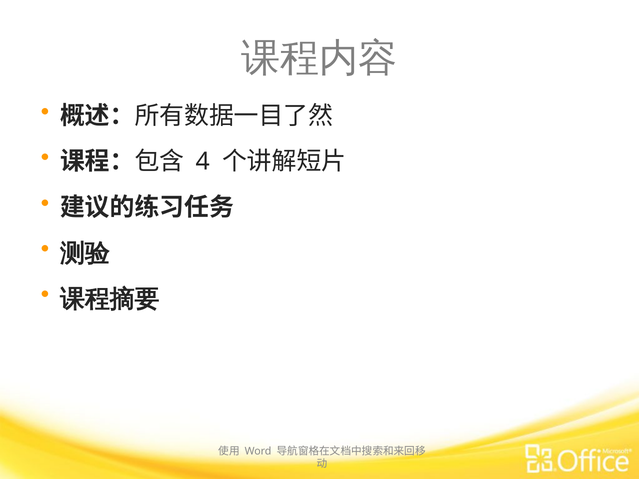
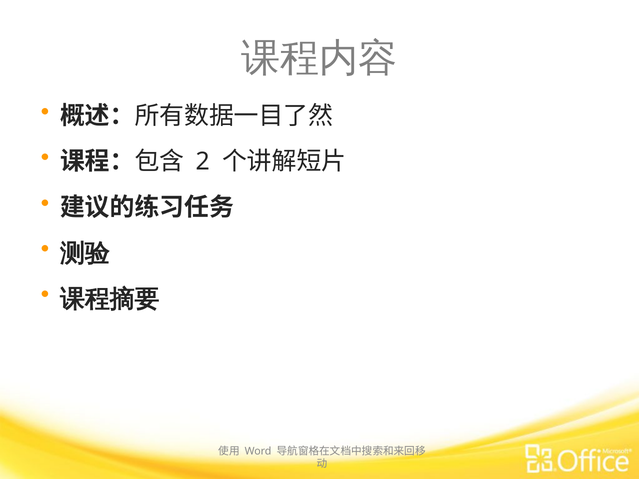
4: 4 -> 2
